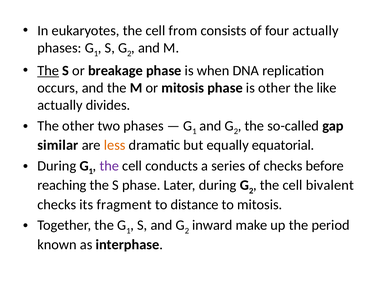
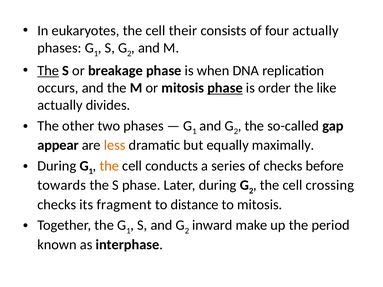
from: from -> their
phase at (225, 88) underline: none -> present
is other: other -> order
similar: similar -> appear
equatorial: equatorial -> maximally
the at (109, 166) colour: purple -> orange
reaching: reaching -> towards
bivalent: bivalent -> crossing
